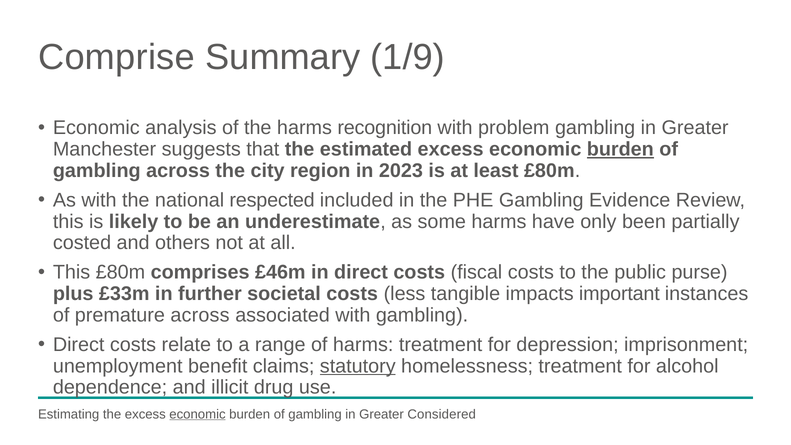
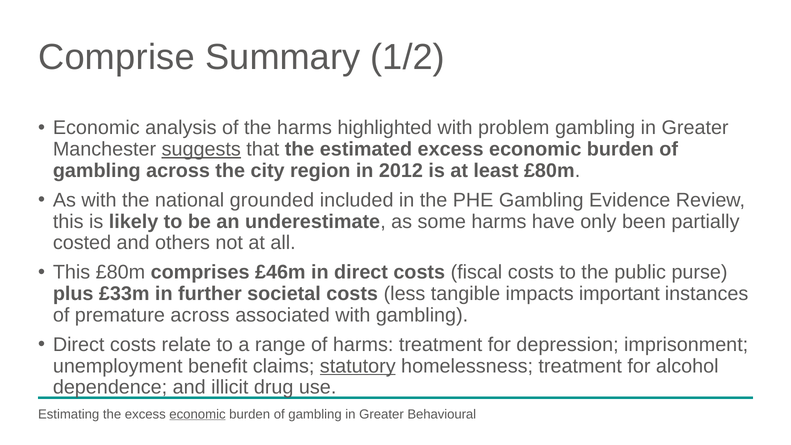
1/9: 1/9 -> 1/2
recognition: recognition -> highlighted
suggests underline: none -> present
burden at (620, 149) underline: present -> none
2023: 2023 -> 2012
respected: respected -> grounded
Considered: Considered -> Behavioural
